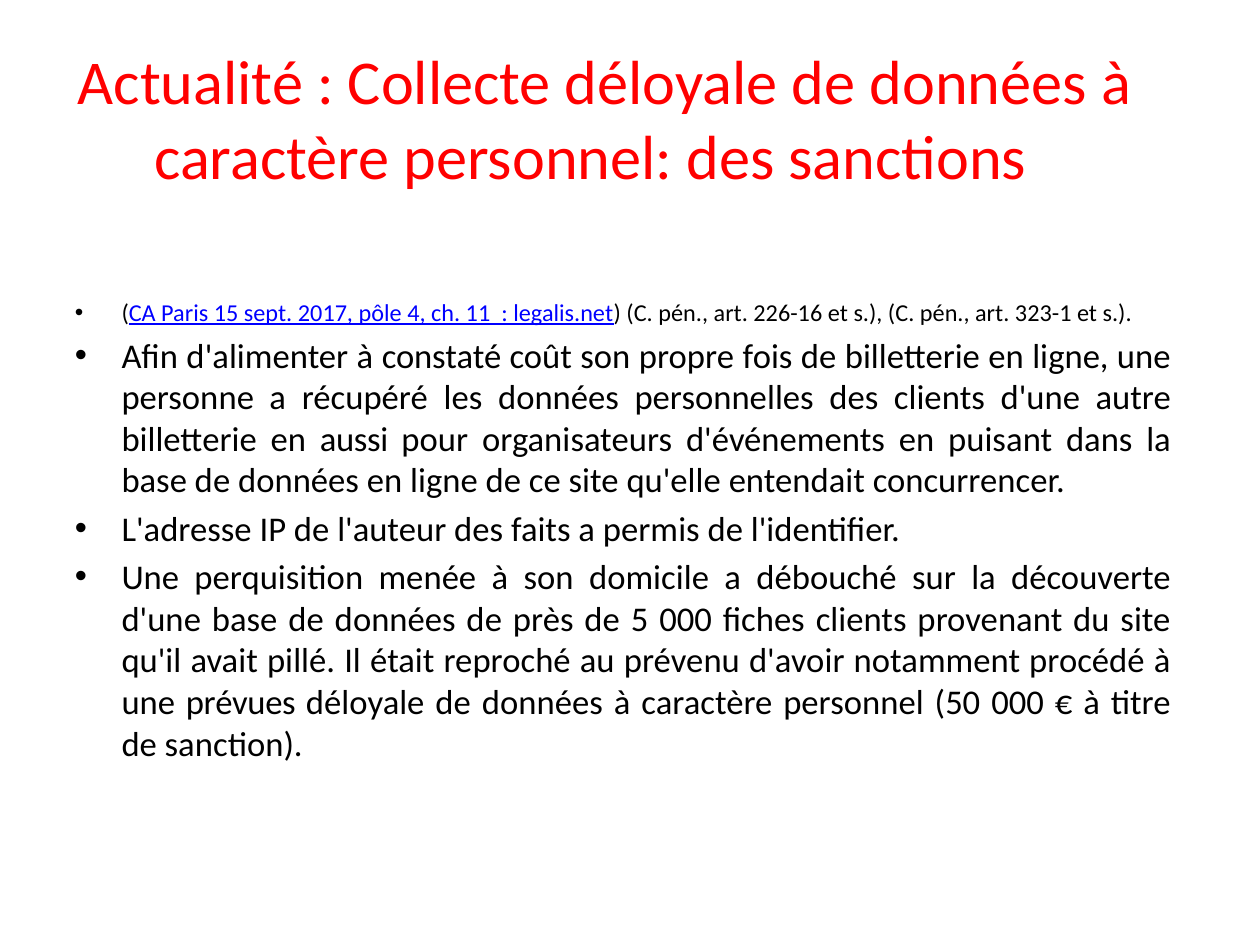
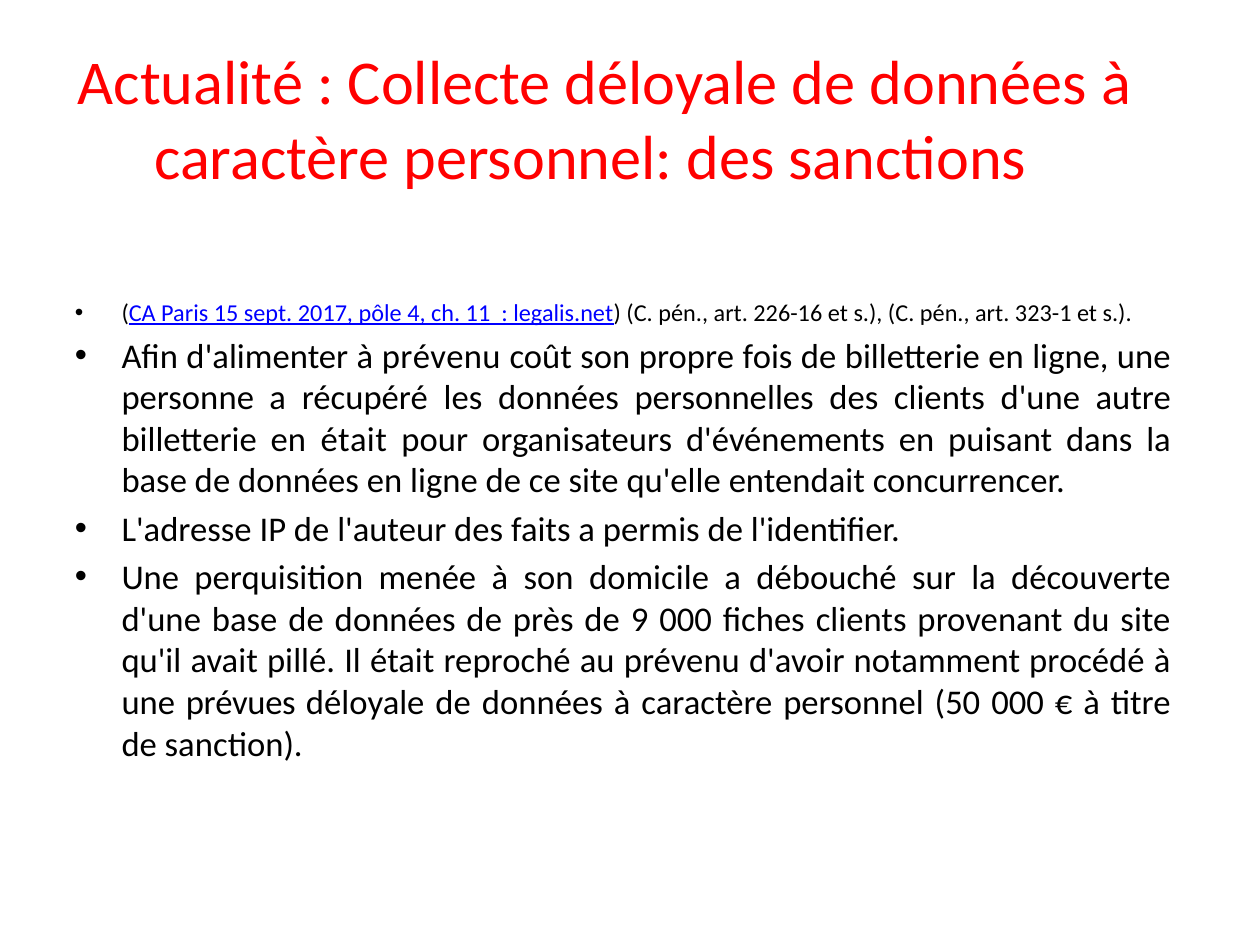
à constaté: constaté -> prévenu
en aussi: aussi -> était
5: 5 -> 9
